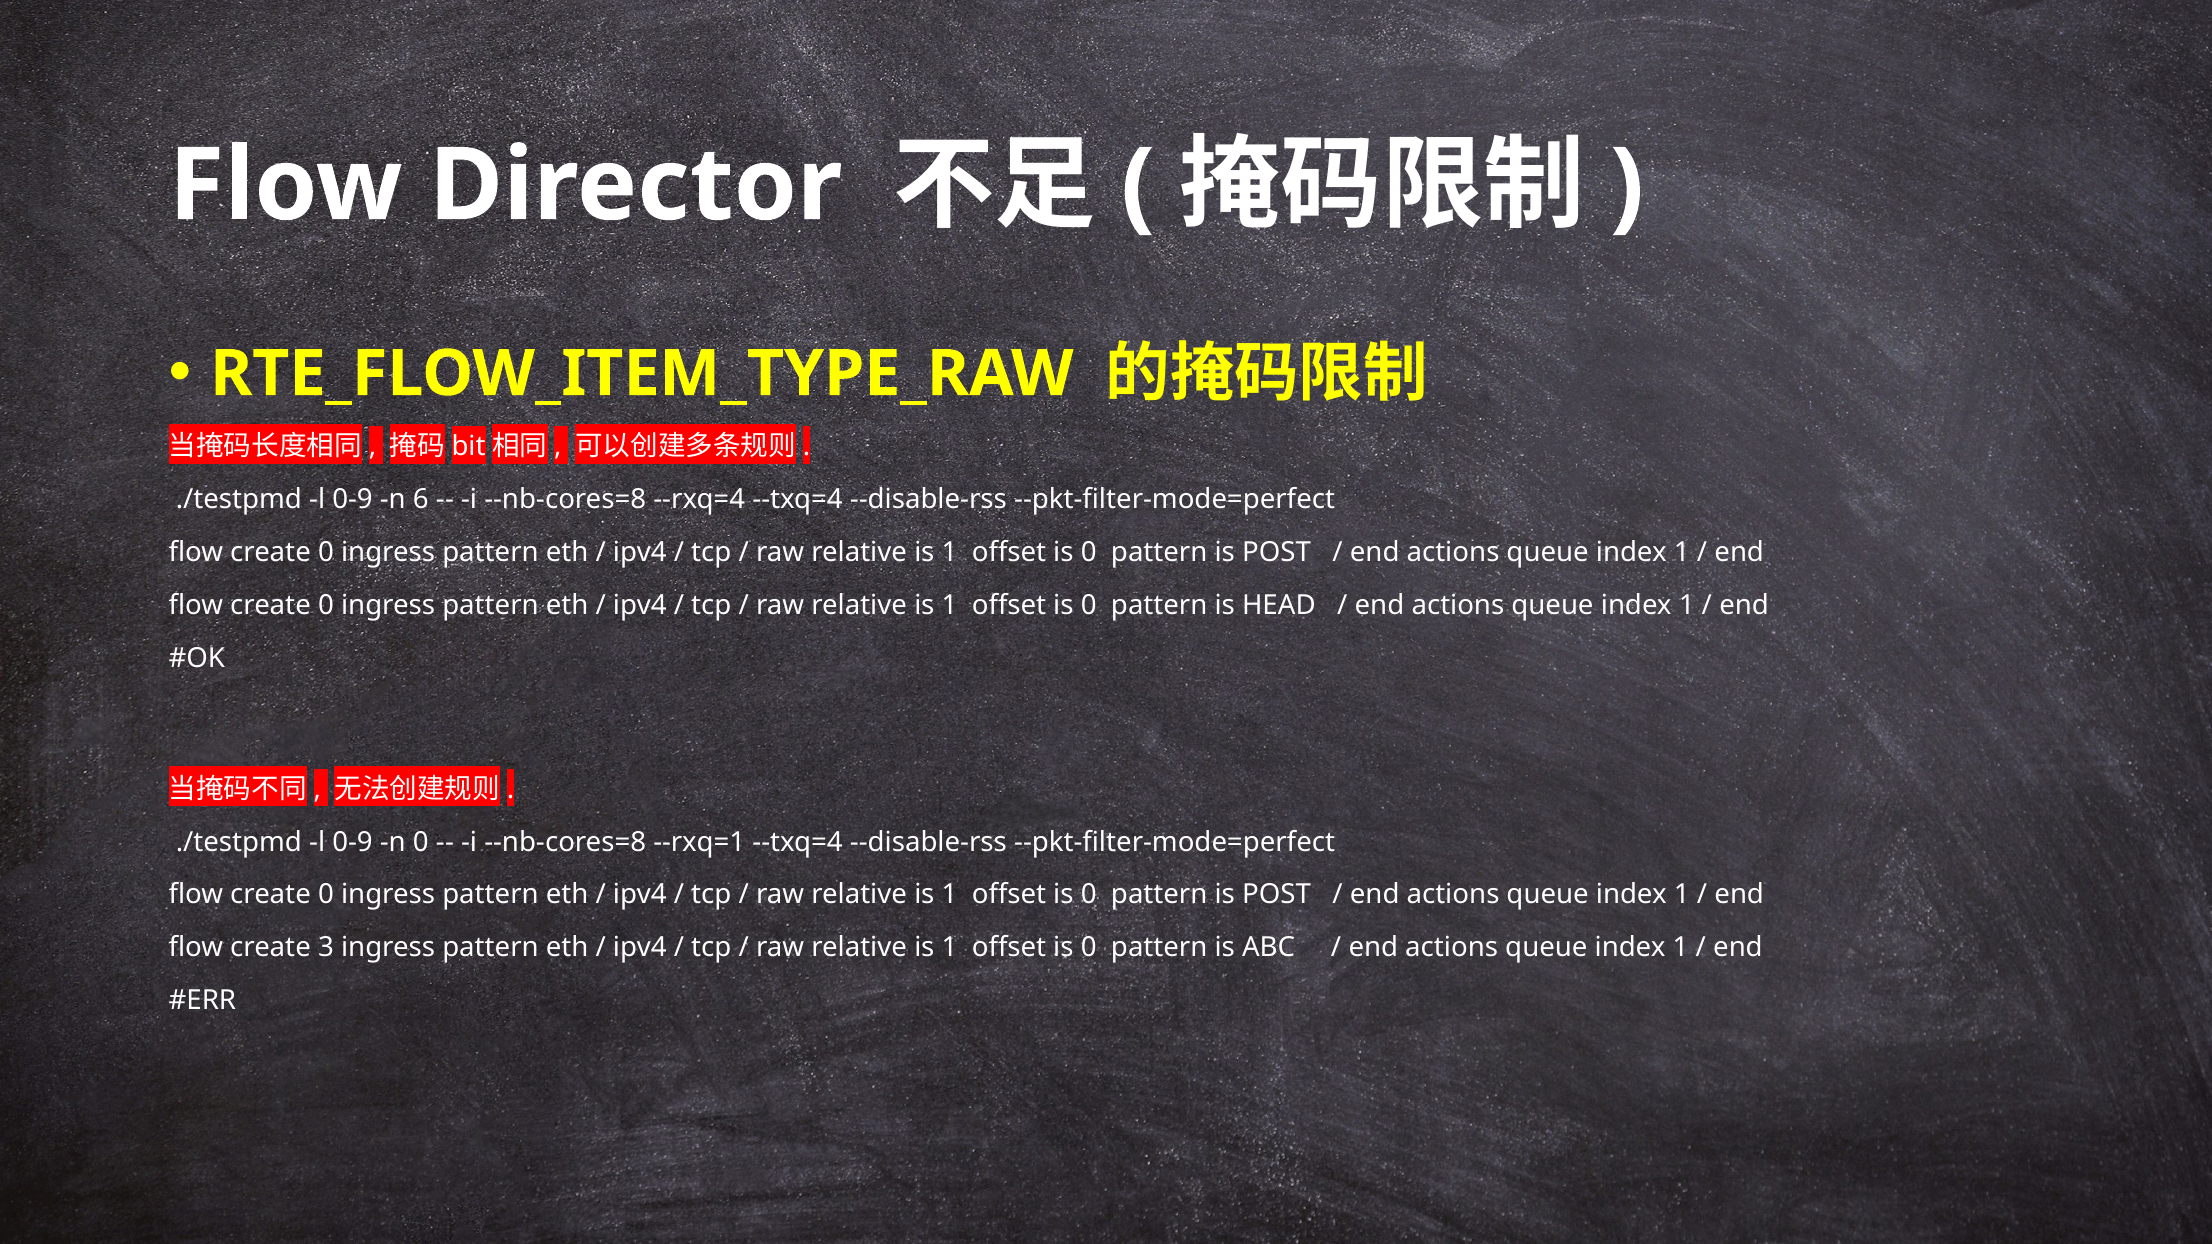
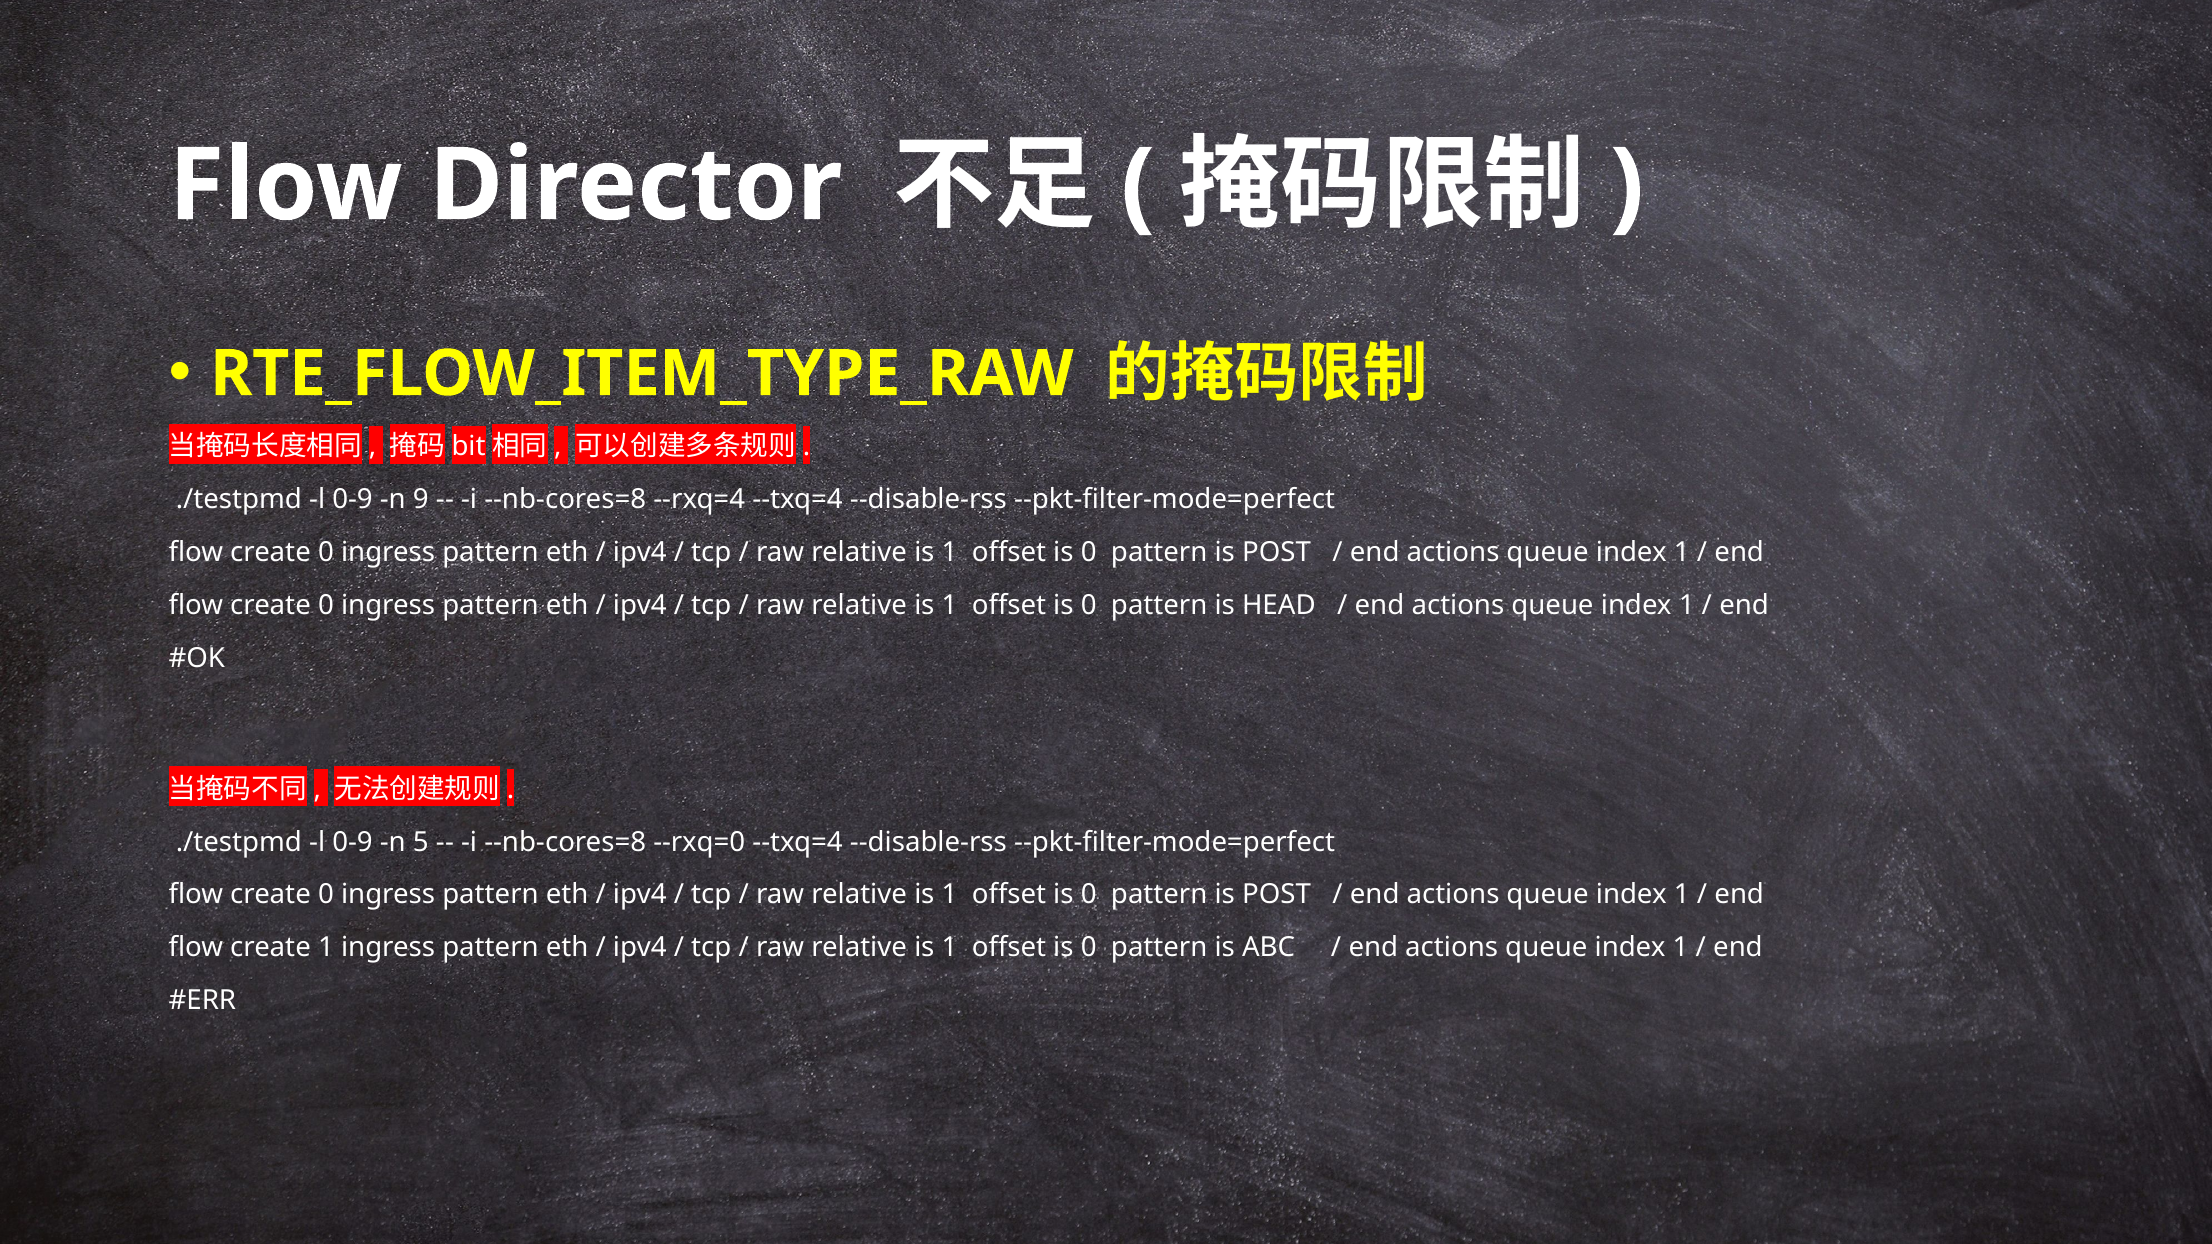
6: 6 -> 9
n 0: 0 -> 5
--rxq=1: --rxq=1 -> --rxq=0
create 3: 3 -> 1
